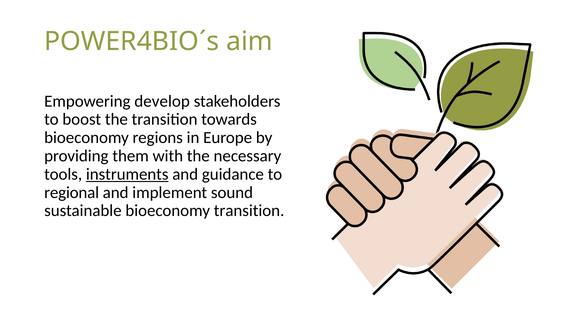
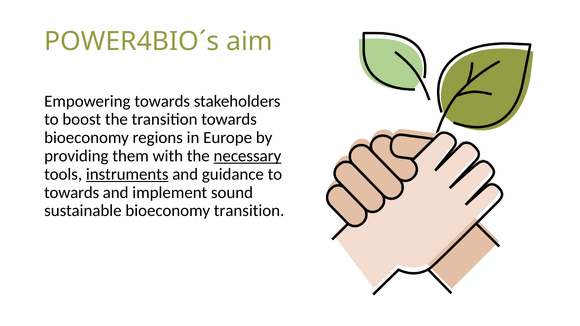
Empowering develop: develop -> towards
necessary underline: none -> present
regional at (72, 193): regional -> towards
